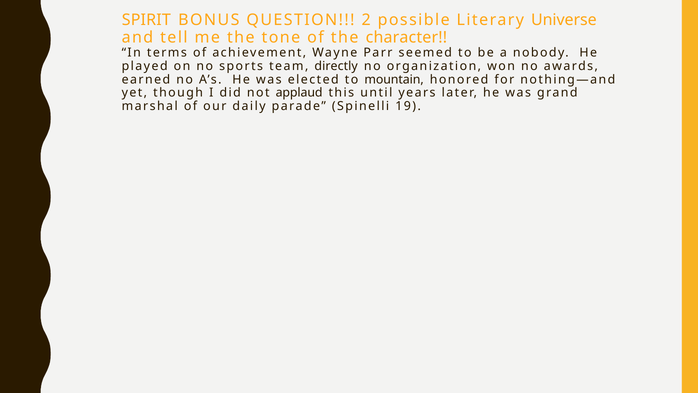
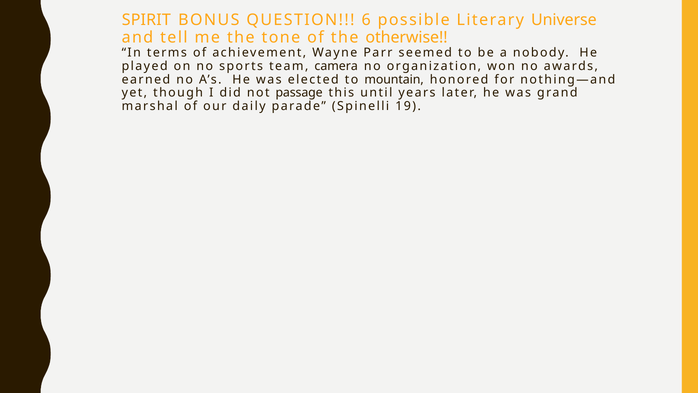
2: 2 -> 6
character: character -> otherwise
directly: directly -> camera
applaud: applaud -> passage
